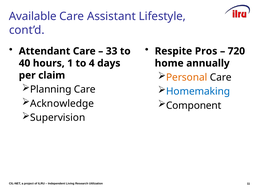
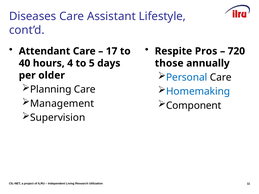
Available: Available -> Diseases
33: 33 -> 17
1: 1 -> 4
4: 4 -> 5
home: home -> those
Personal colour: orange -> blue
claim: claim -> older
Acknowledge: Acknowledge -> Management
